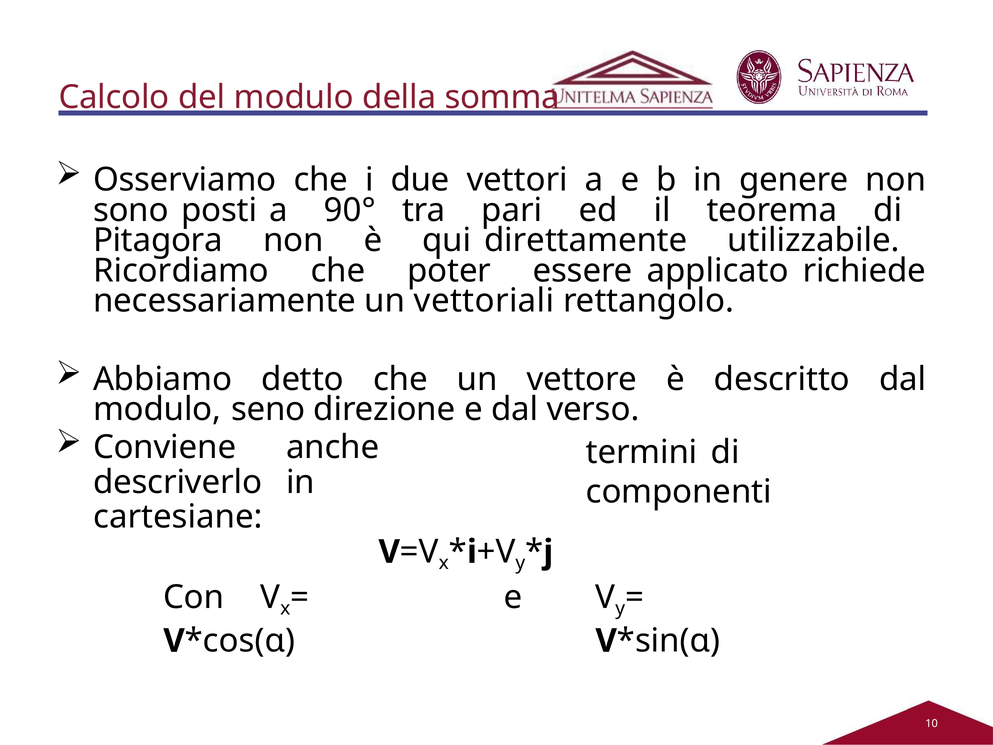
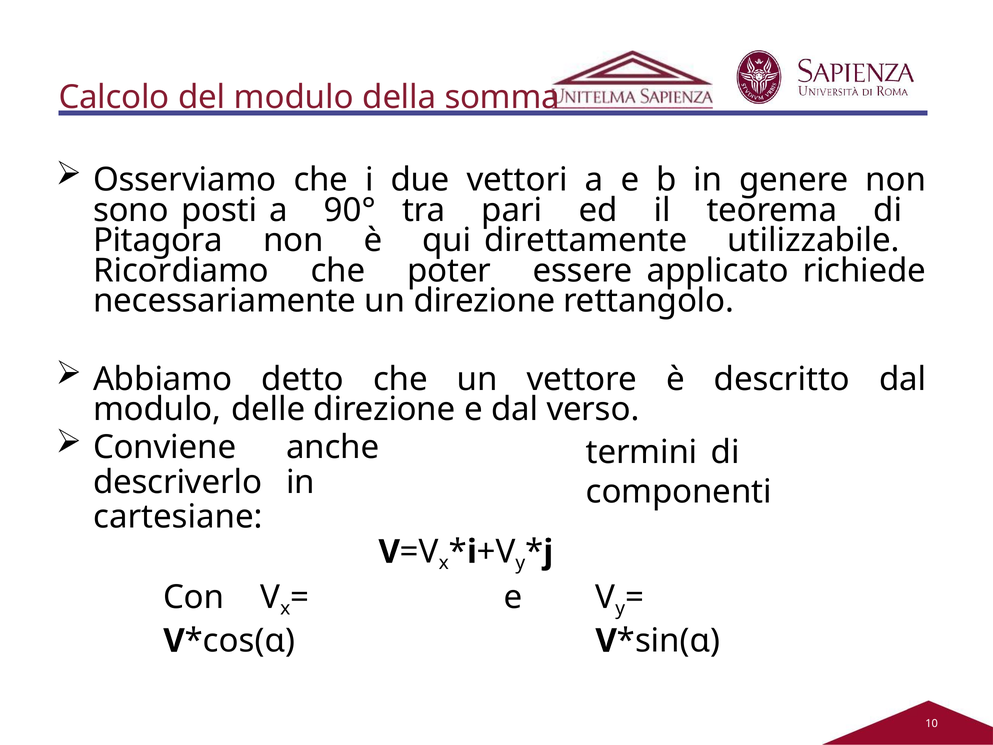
un vettoriali: vettoriali -> direzione
seno: seno -> delle
